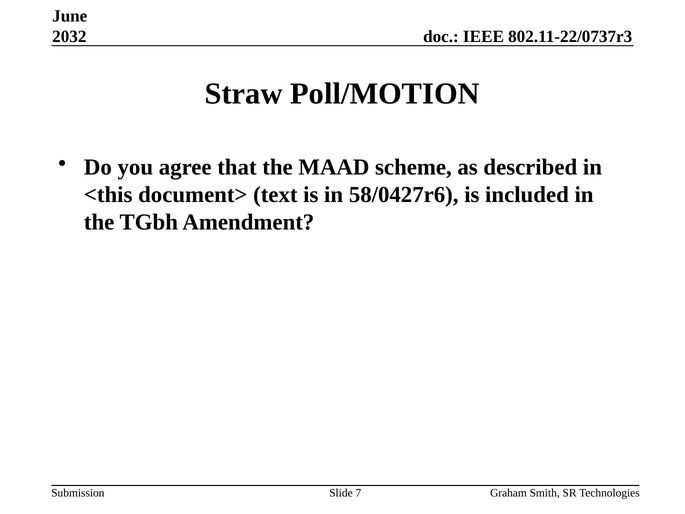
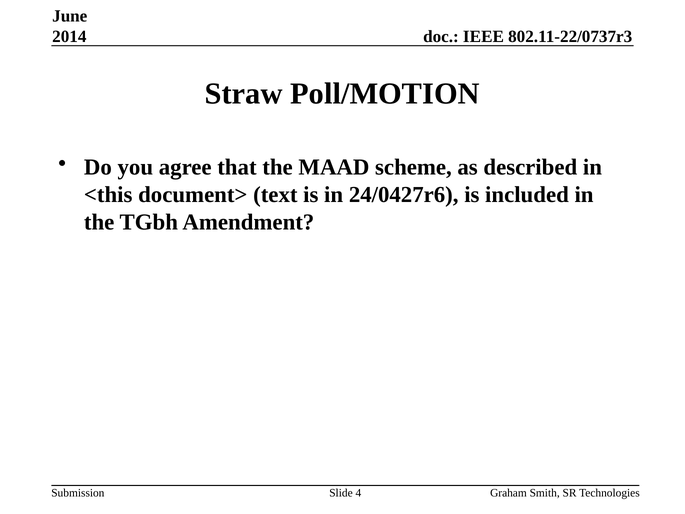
2032: 2032 -> 2014
58/0427r6: 58/0427r6 -> 24/0427r6
7: 7 -> 4
